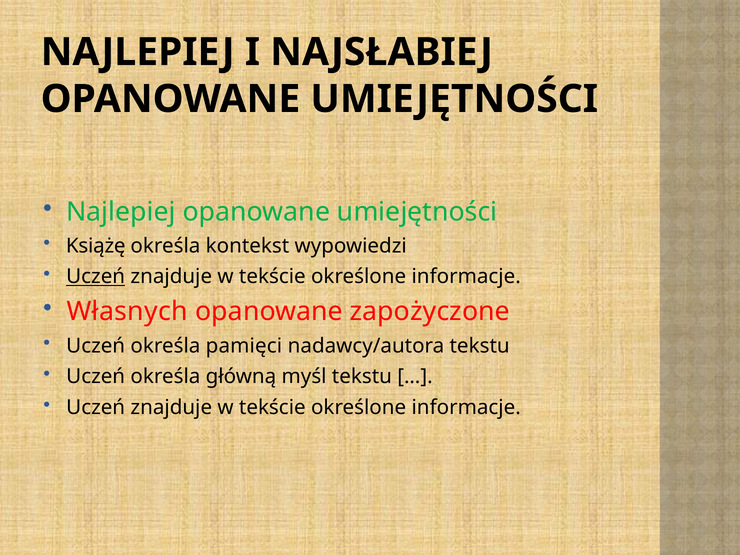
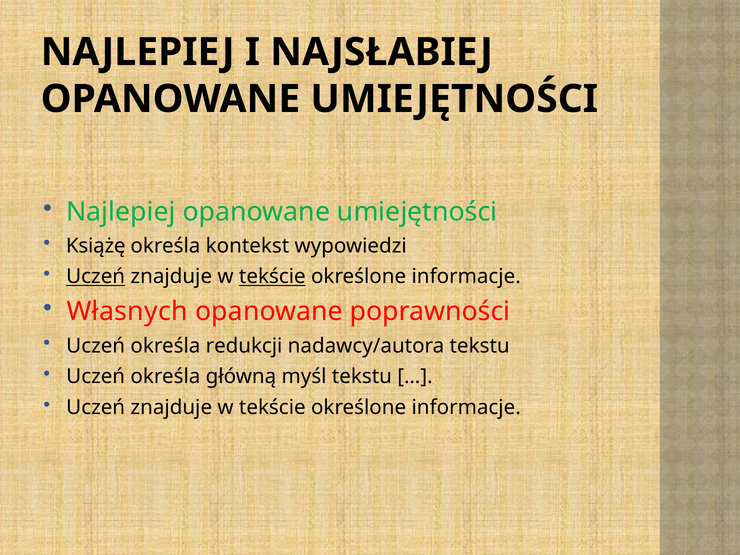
tekście at (272, 277) underline: none -> present
zapożyczone: zapożyczone -> poprawności
pamięci: pamięci -> redukcji
